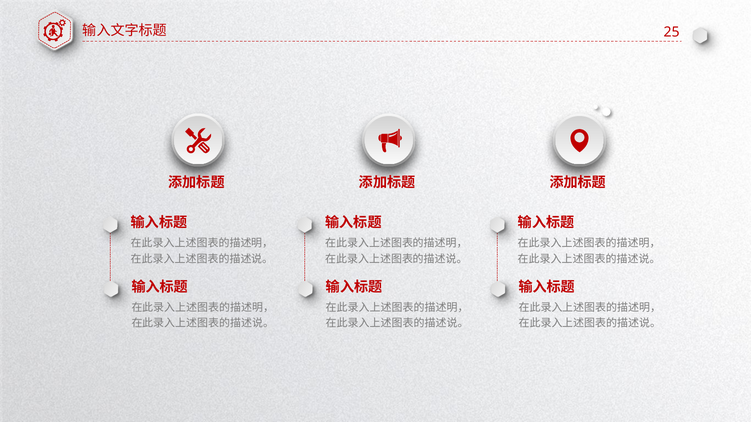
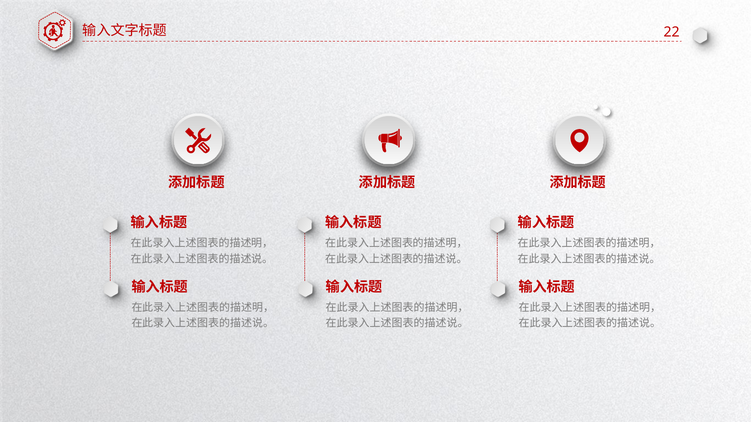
25: 25 -> 22
